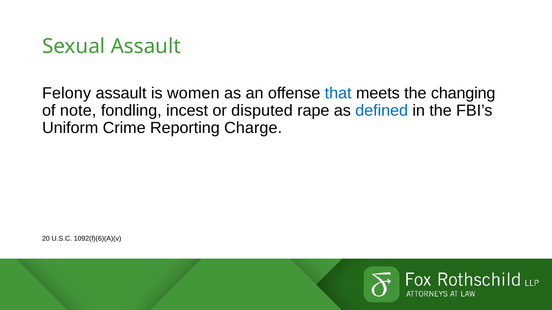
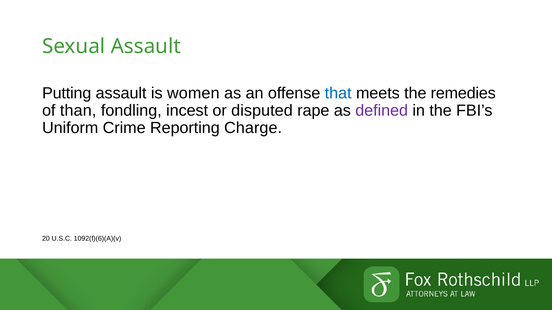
Felony: Felony -> Putting
changing: changing -> remedies
note: note -> than
defined colour: blue -> purple
